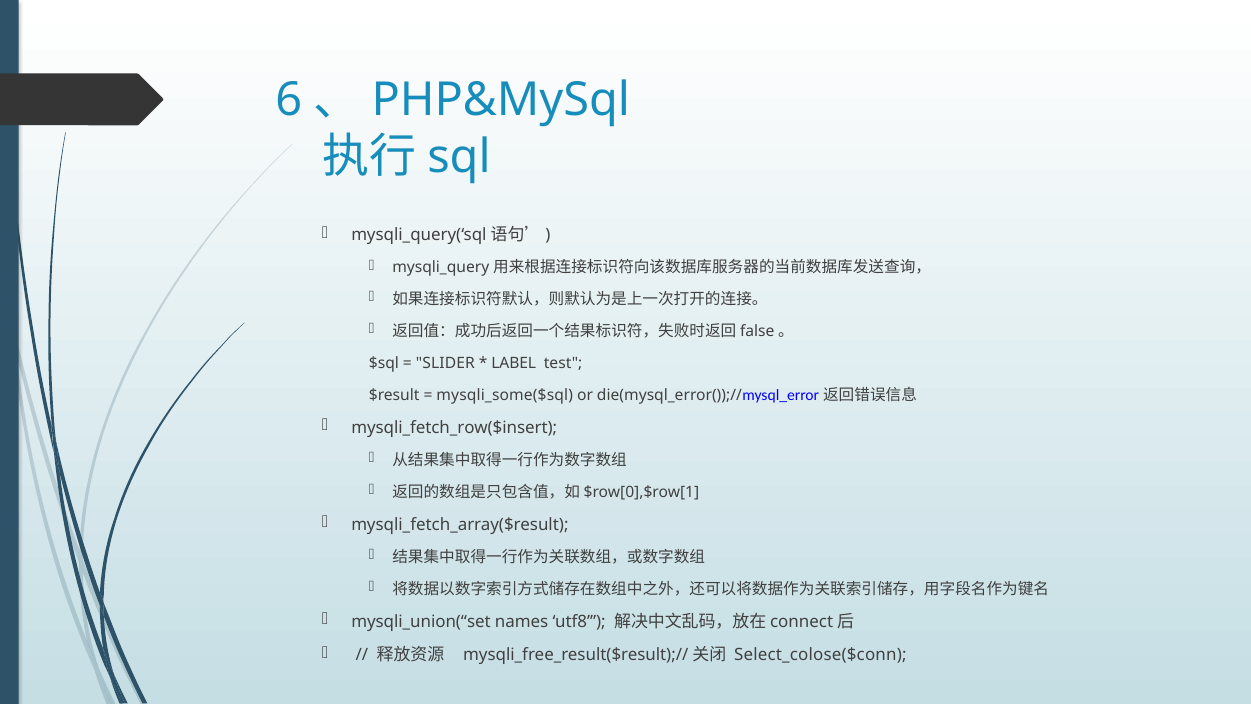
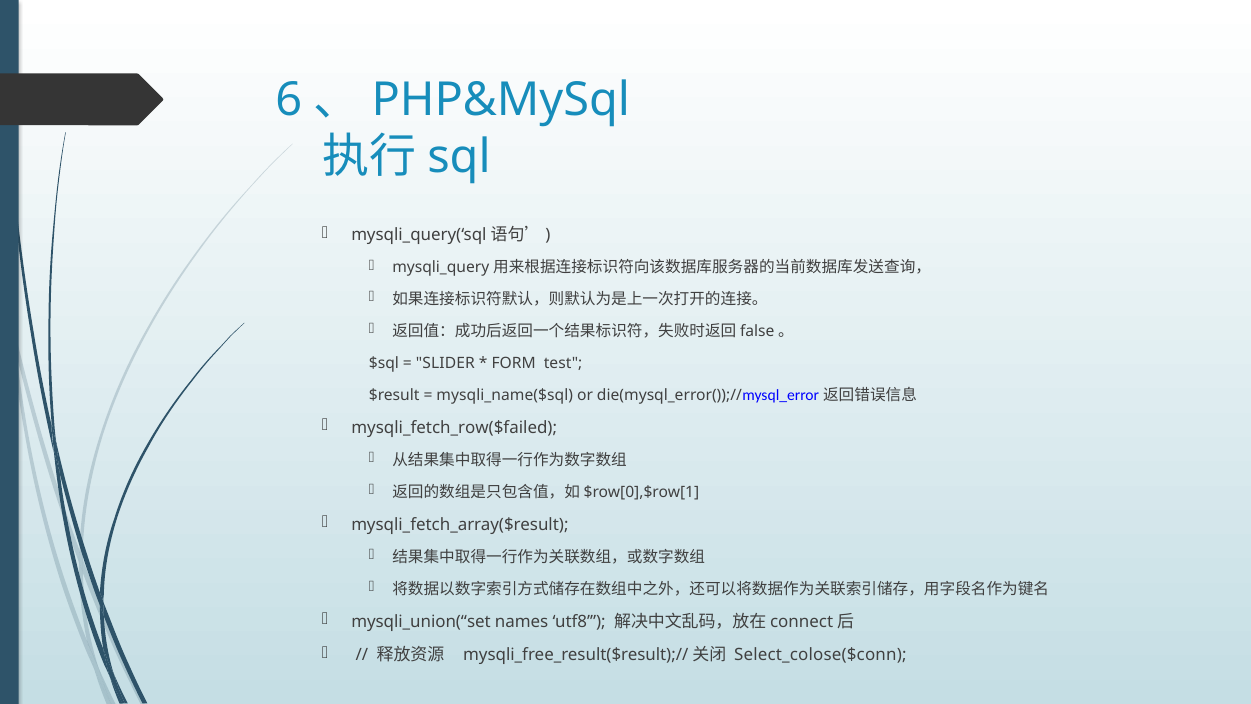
LABEL: LABEL -> FORM
mysqli_some($sql: mysqli_some($sql -> mysqli_name($sql
mysqli_fetch_row($insert: mysqli_fetch_row($insert -> mysqli_fetch_row($failed
